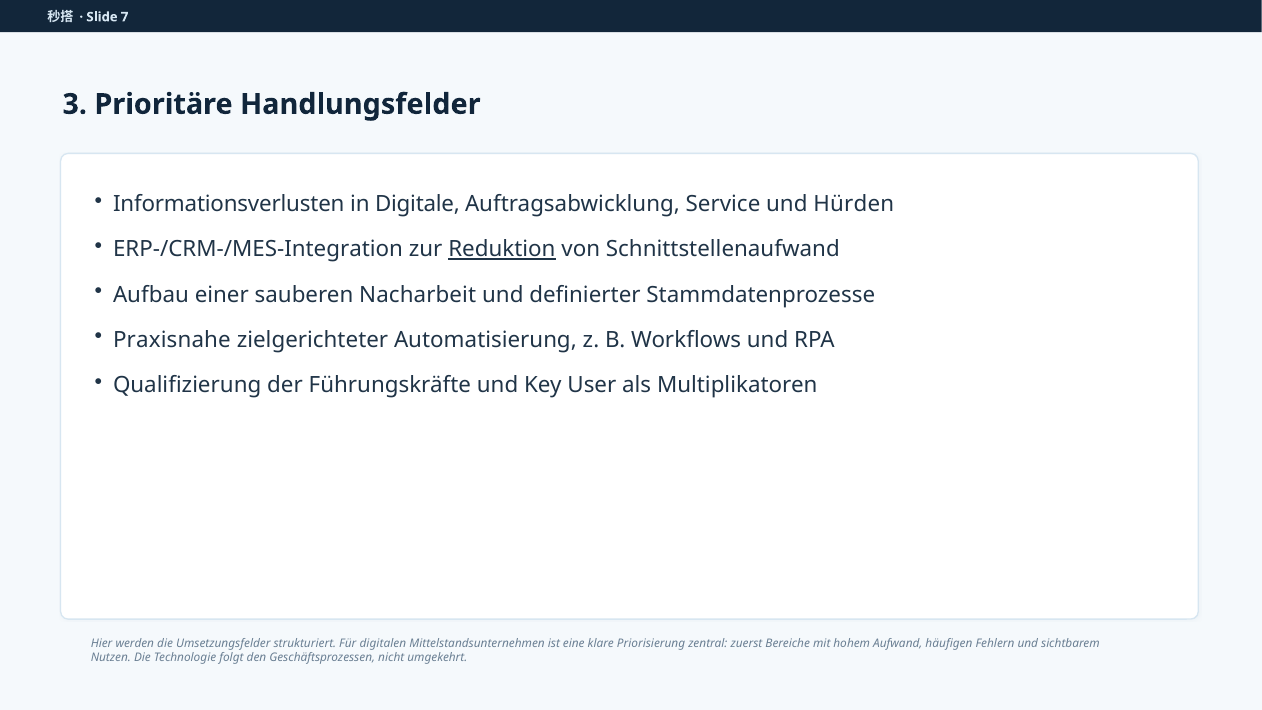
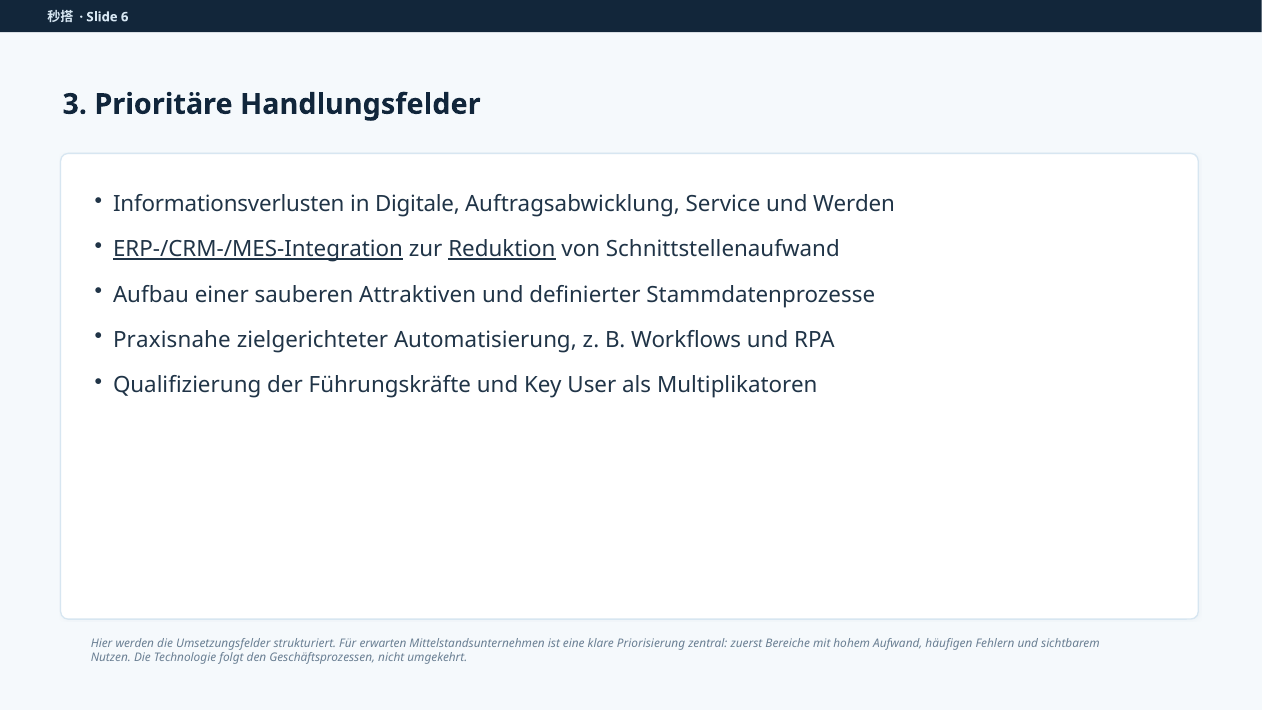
7: 7 -> 6
und Hürden: Hürden -> Werden
ERP-/CRM-/MES-Integration underline: none -> present
Nacharbeit: Nacharbeit -> Attraktiven
digitalen: digitalen -> erwarten
